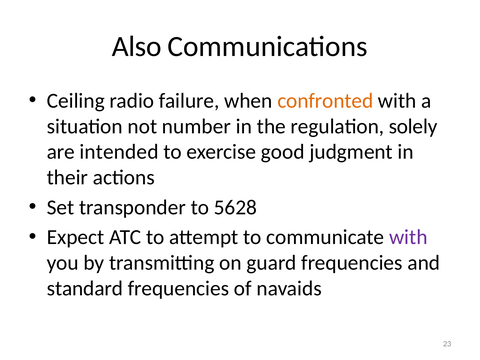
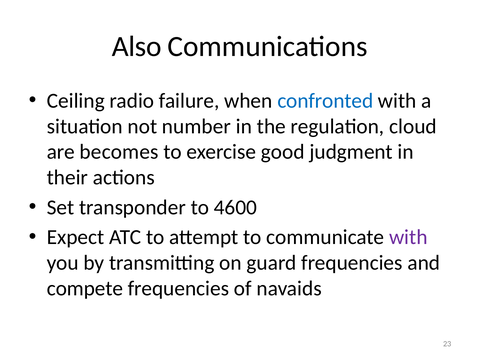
confronted colour: orange -> blue
solely: solely -> cloud
intended: intended -> becomes
5628: 5628 -> 4600
standard: standard -> compete
